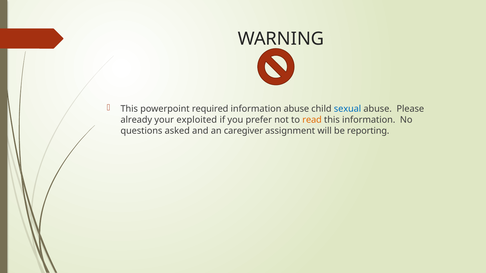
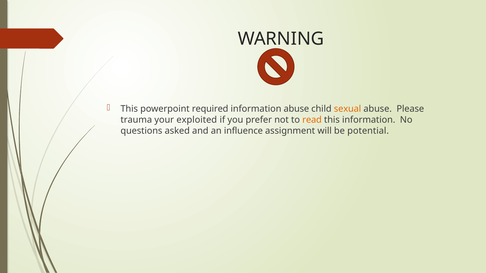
sexual colour: blue -> orange
already: already -> trauma
caregiver: caregiver -> influence
reporting: reporting -> potential
